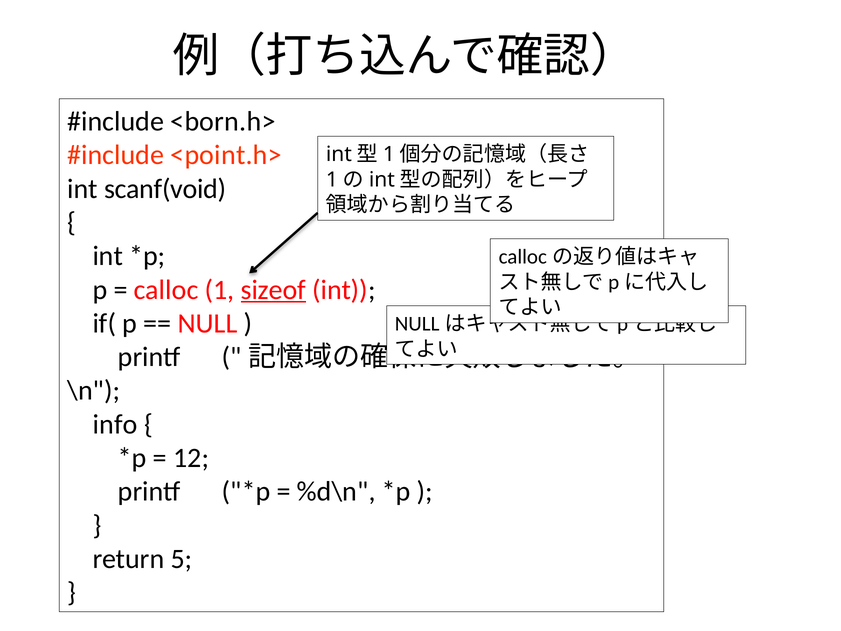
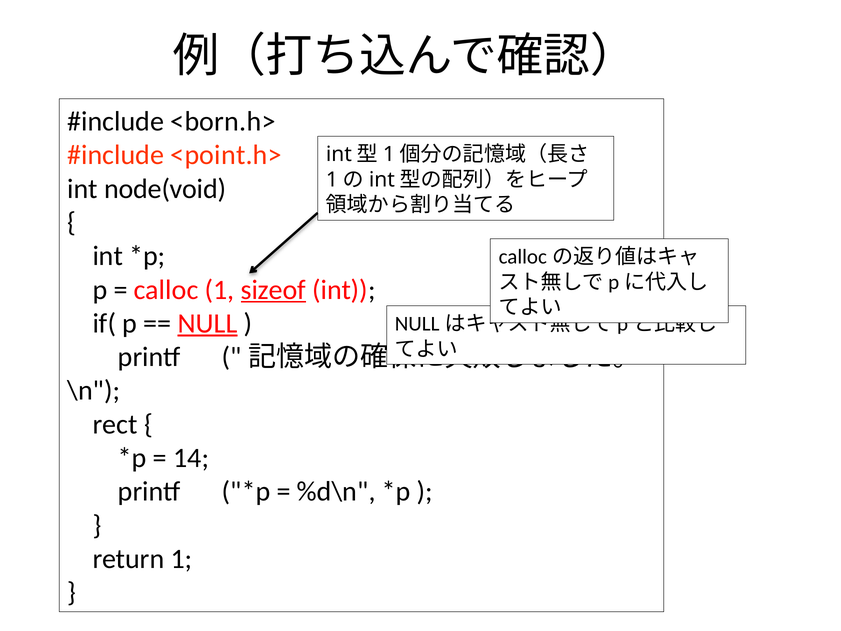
scanf(void: scanf(void -> node(void
NULL underline: none -> present
info: info -> rect
12: 12 -> 14
return 5: 5 -> 1
